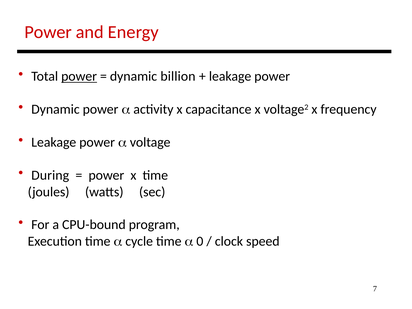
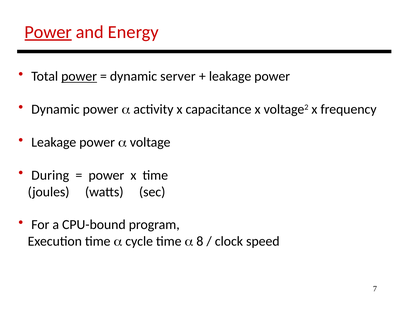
Power at (48, 32) underline: none -> present
billion: billion -> server
0: 0 -> 8
